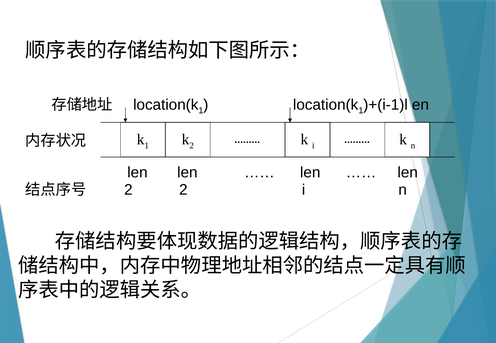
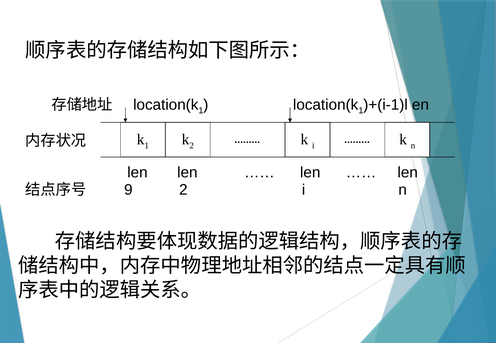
2 at (128, 190): 2 -> 9
